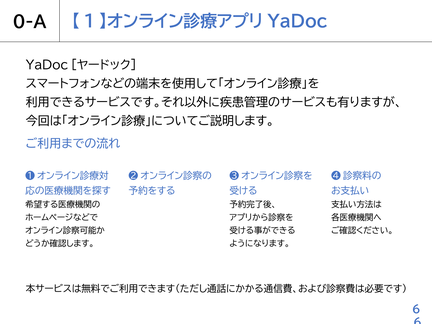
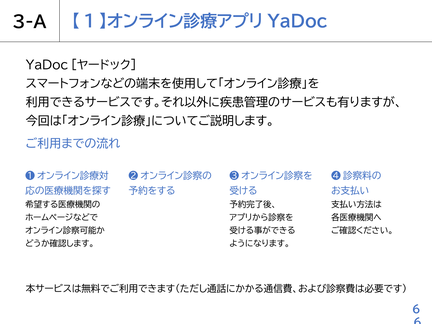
0-A: 0-A -> 3-A
